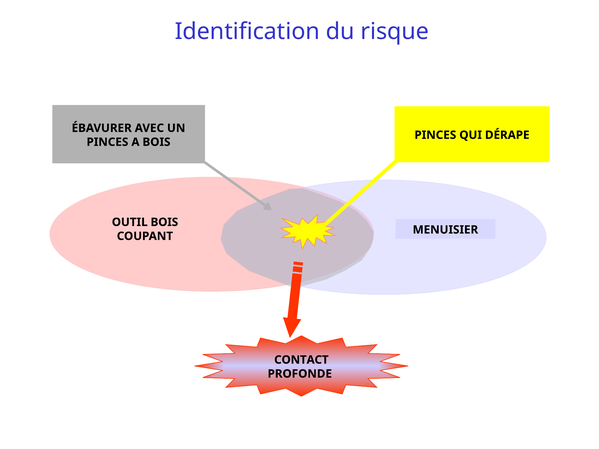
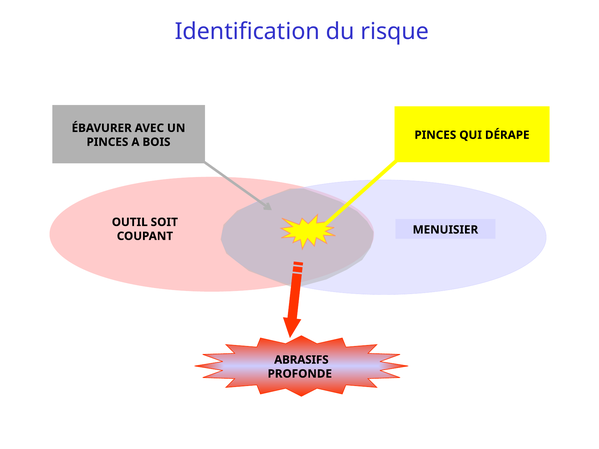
OUTIL BOIS: BOIS -> SOIT
CONTACT: CONTACT -> ABRASIFS
